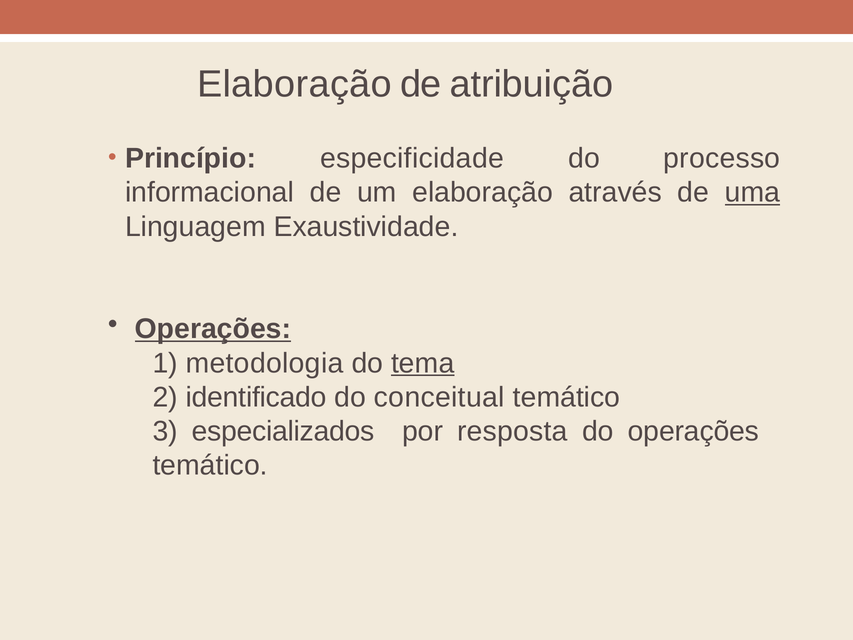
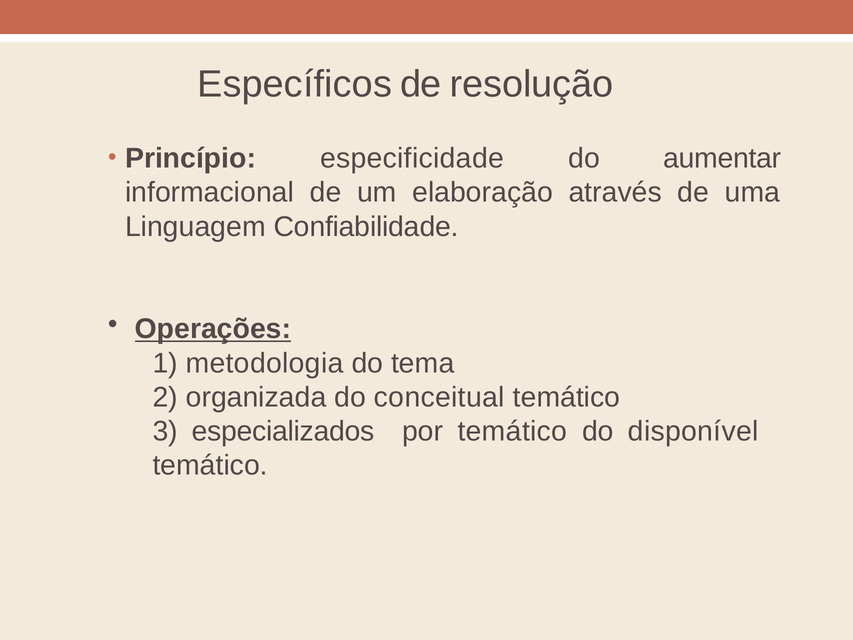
Elaboração at (294, 84): Elaboração -> Específicos
atribuição: atribuição -> resolução
processo: processo -> aumentar
uma underline: present -> none
Exaustividade: Exaustividade -> Confiabilidade
tema underline: present -> none
identificado: identificado -> organizada
por resposta: resposta -> temático
do operações: operações -> disponível
